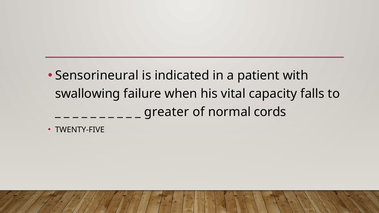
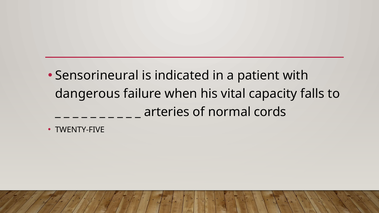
swallowing: swallowing -> dangerous
greater: greater -> arteries
